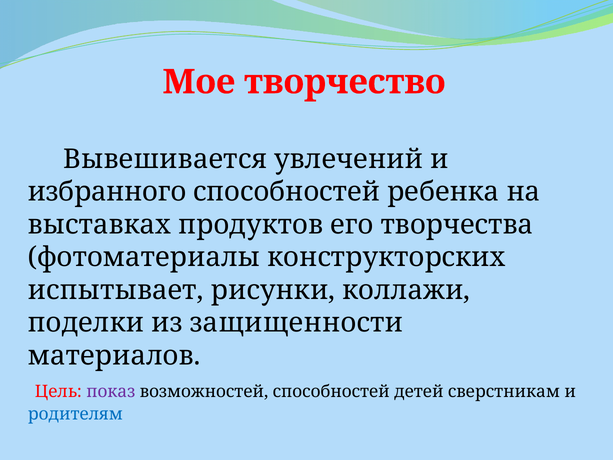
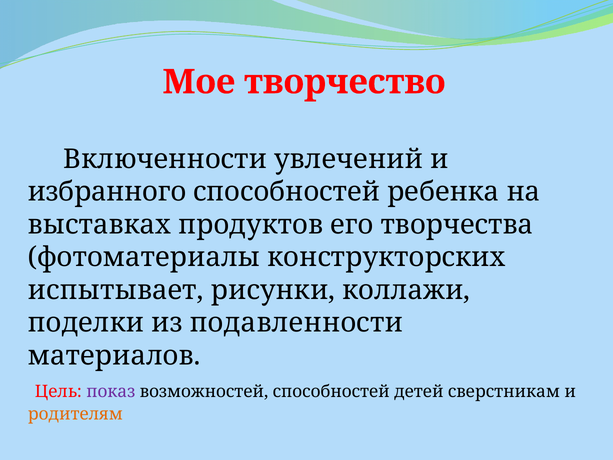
Вывешивается: Вывешивается -> Включенности
защищенности: защищенности -> подавленности
родителям colour: blue -> orange
